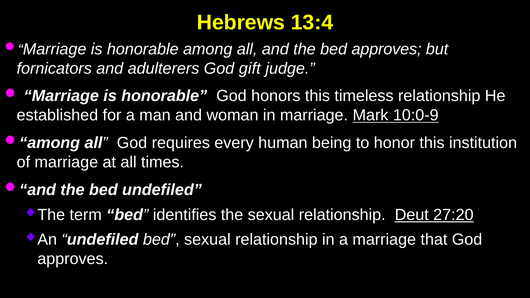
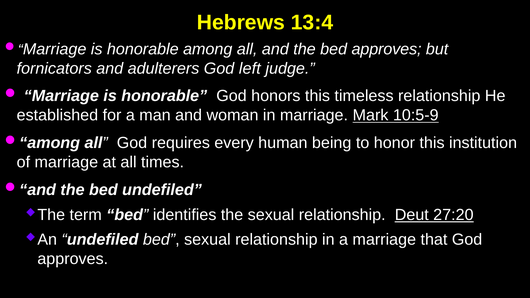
gift: gift -> left
10:0-9: 10:0-9 -> 10:5-9
